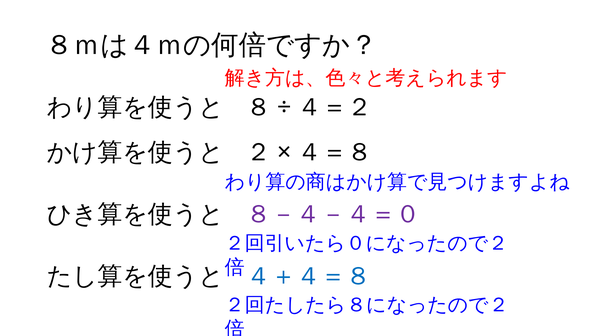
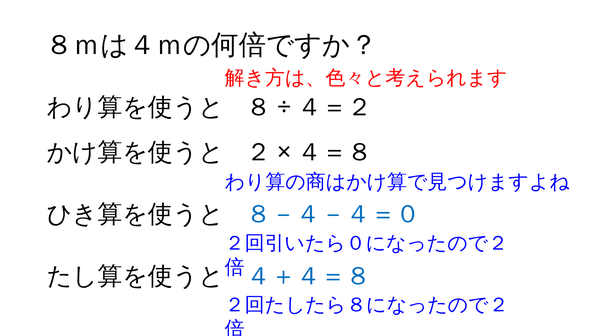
８－４－４＝０ colour: purple -> blue
